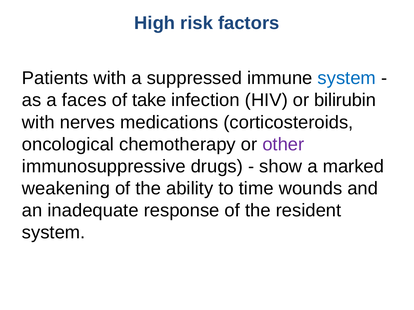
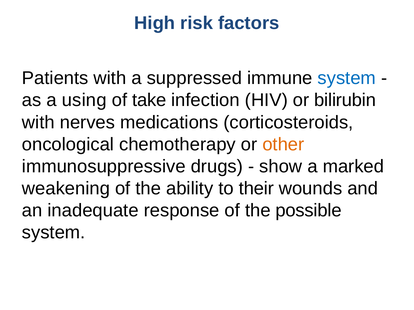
faces: faces -> using
other colour: purple -> orange
time: time -> their
resident: resident -> possible
